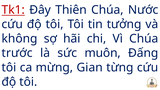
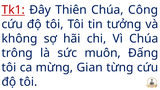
Nước: Nước -> Công
trước: trước -> trông
